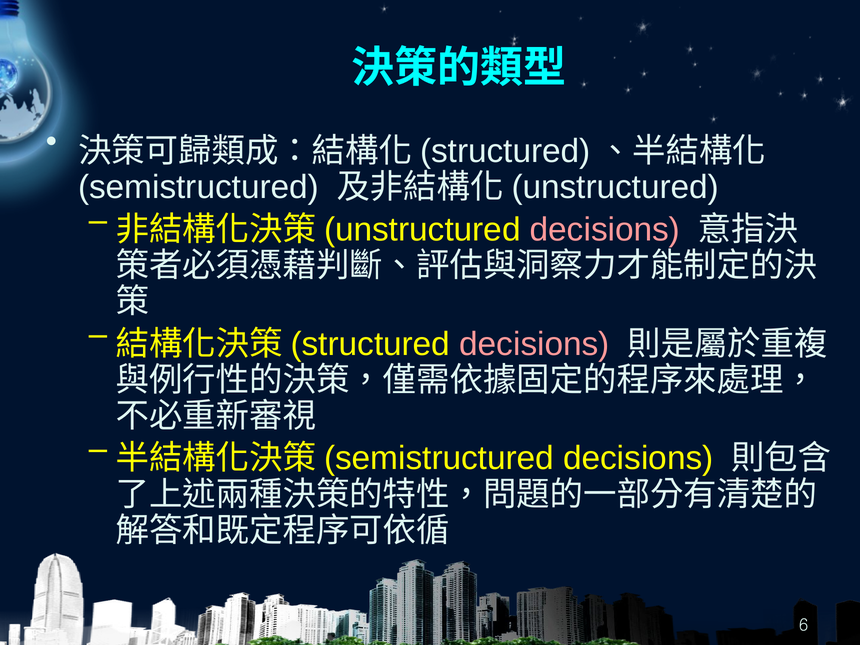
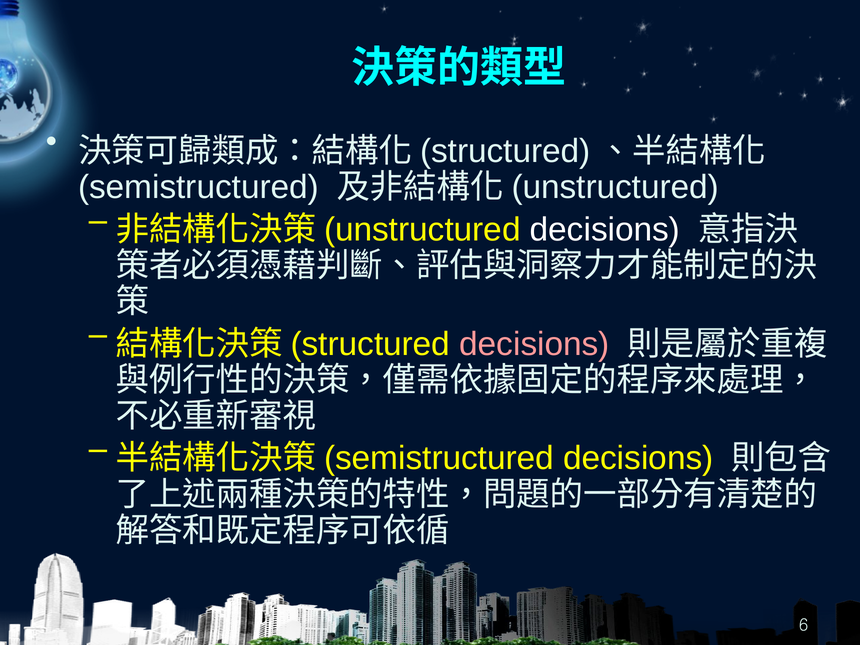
decisions at (605, 230) colour: pink -> white
